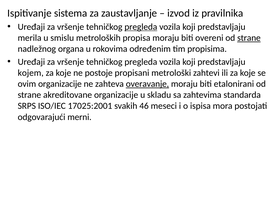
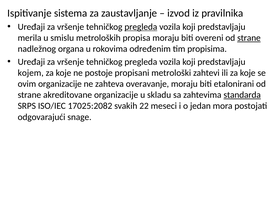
overavanje underline: present -> none
standarda underline: none -> present
17025:2001: 17025:2001 -> 17025:2082
46: 46 -> 22
ispisa: ispisa -> jedan
merni: merni -> snage
